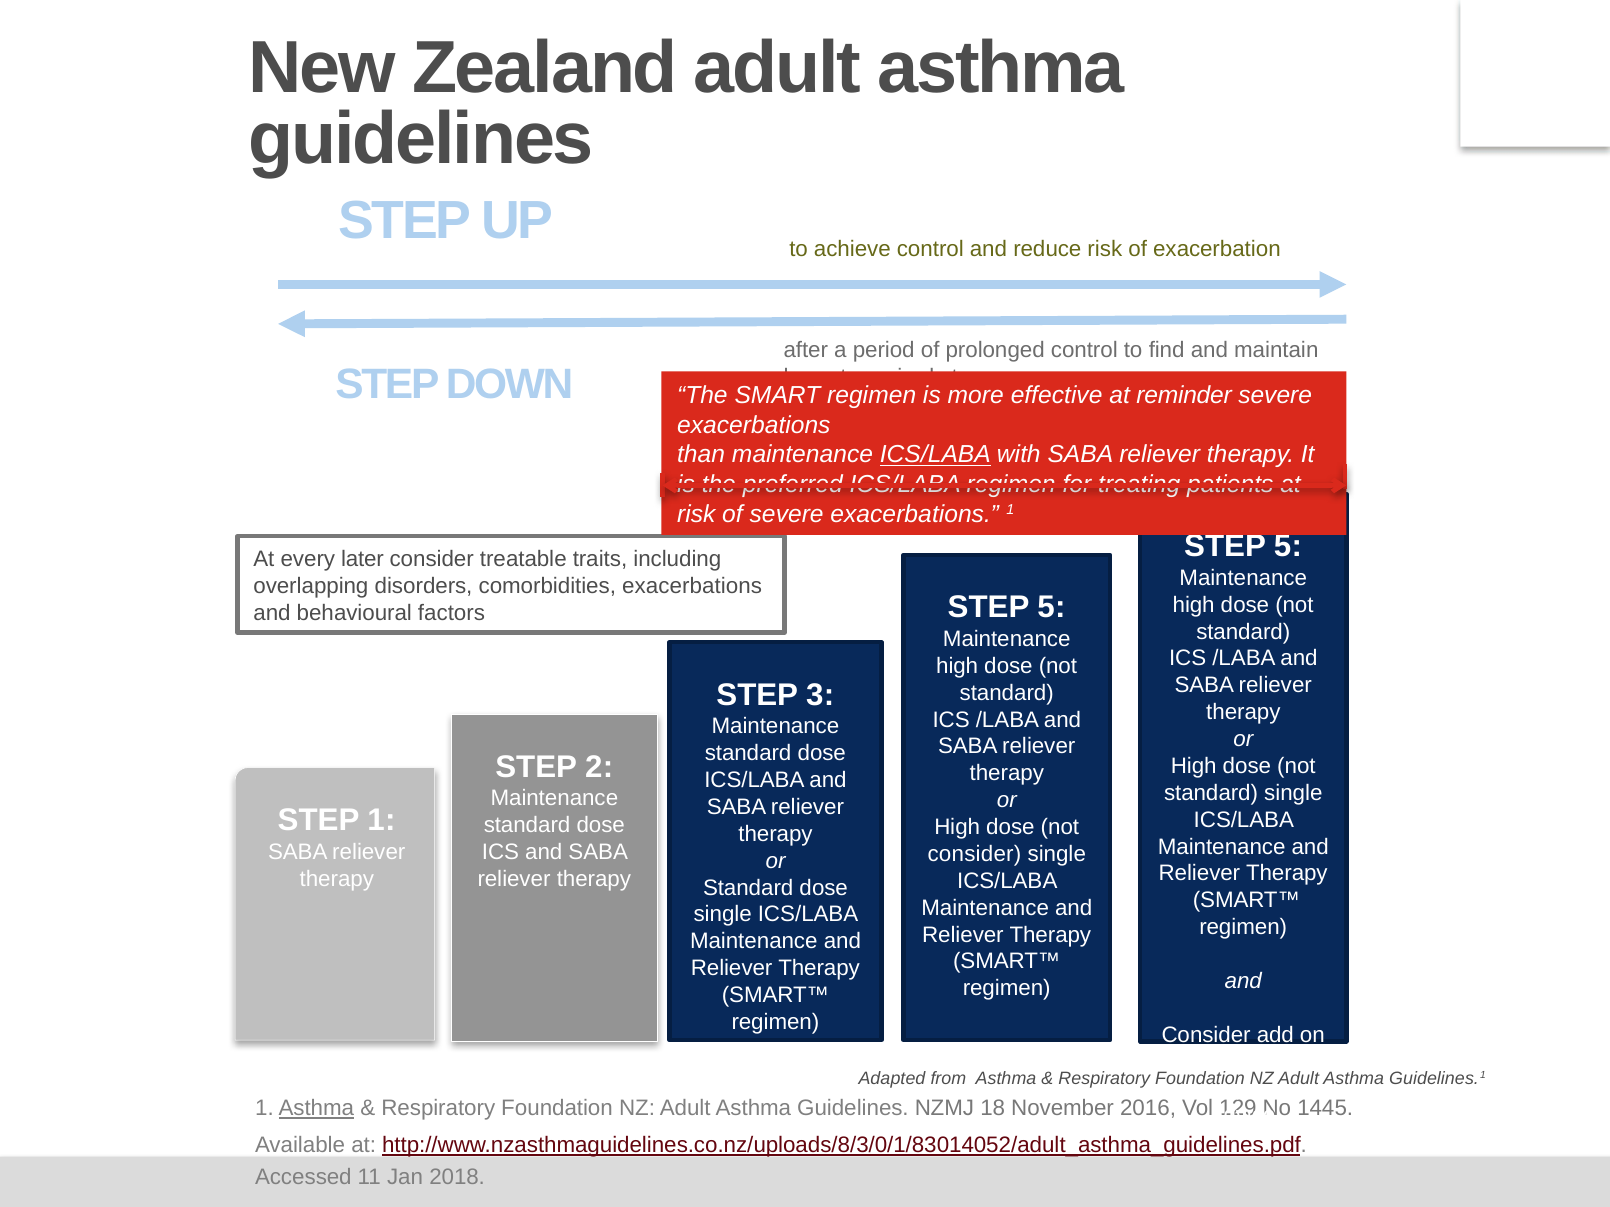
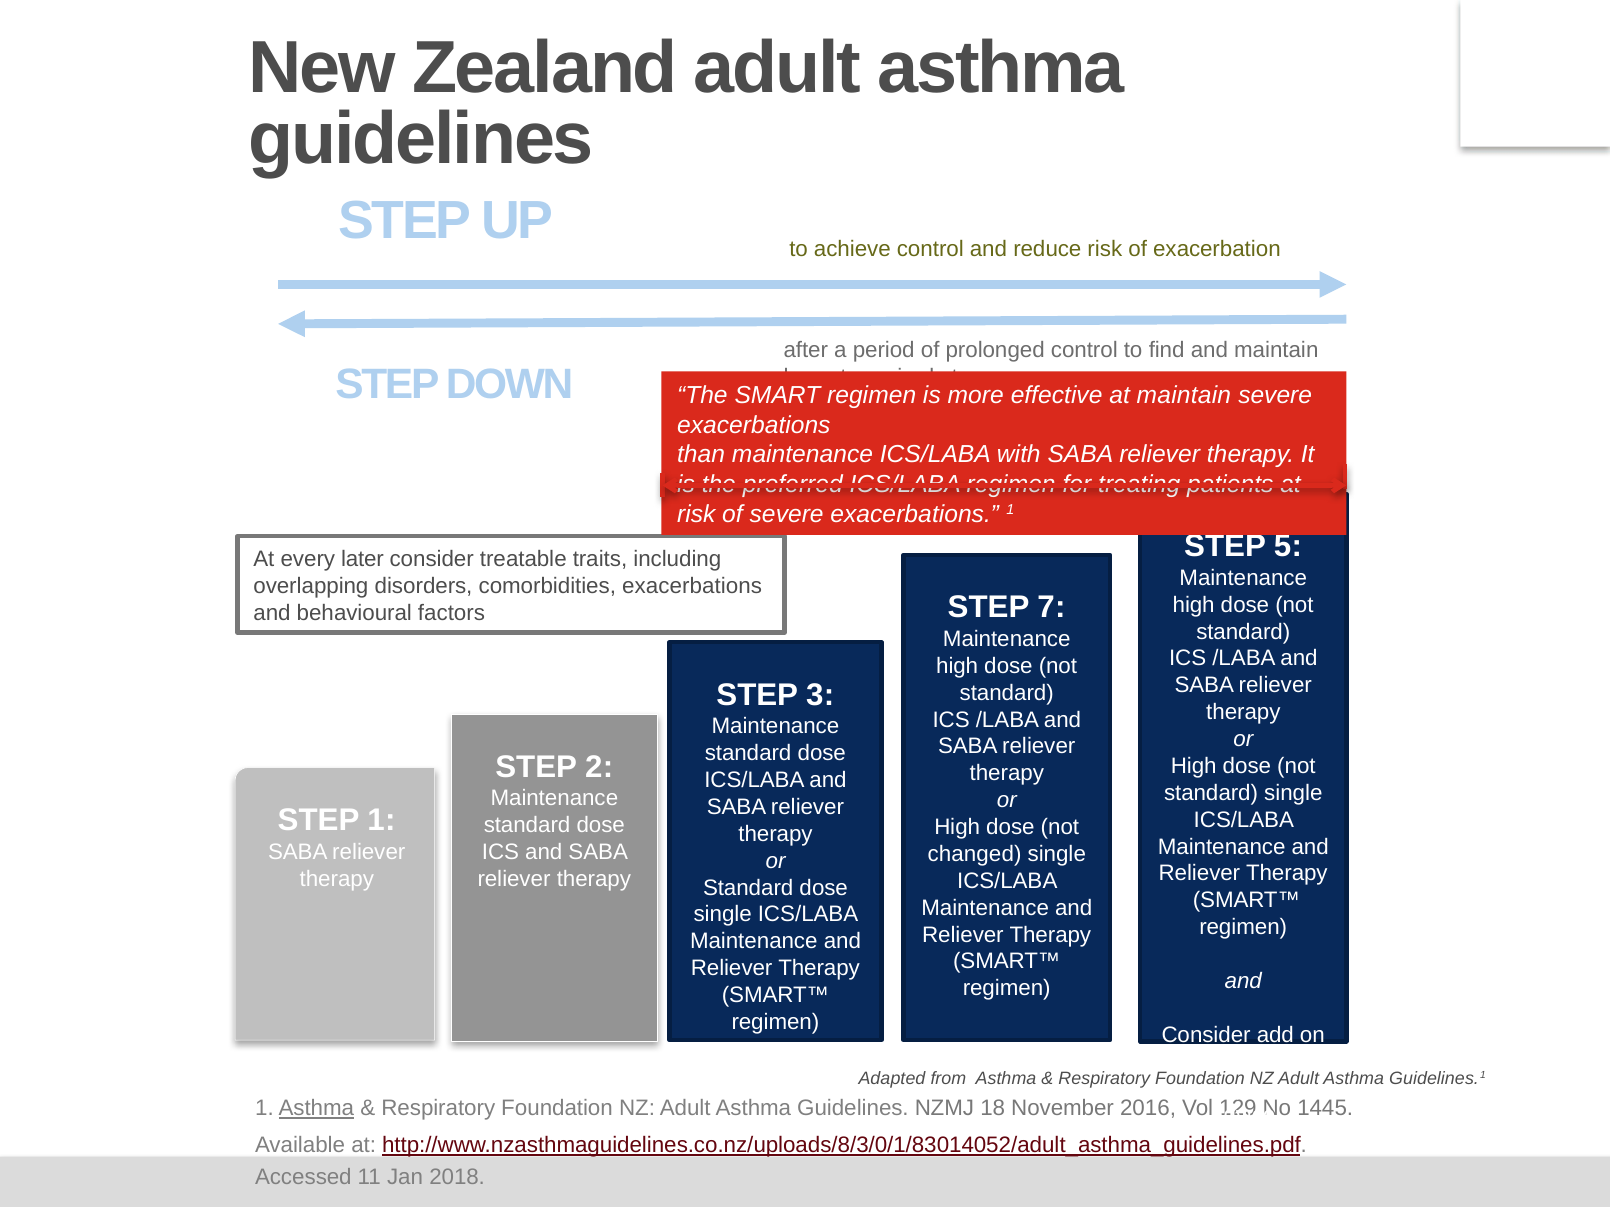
at reminder: reminder -> maintain
ICS/LABA at (935, 455) underline: present -> none
5 at (1051, 608): 5 -> 7
consider at (974, 854): consider -> changed
